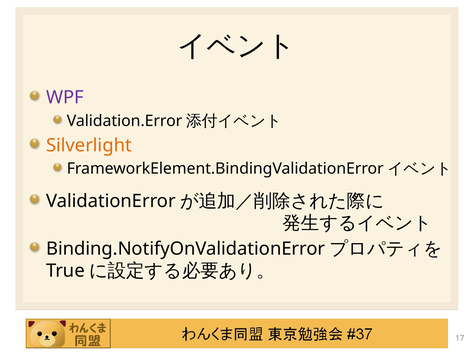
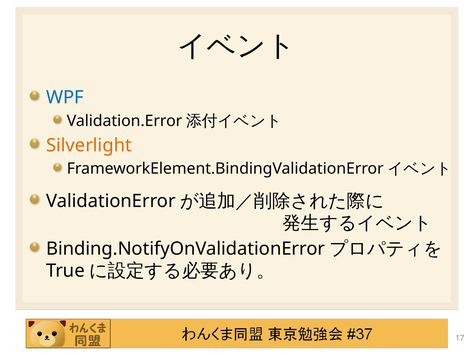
WPF colour: purple -> blue
